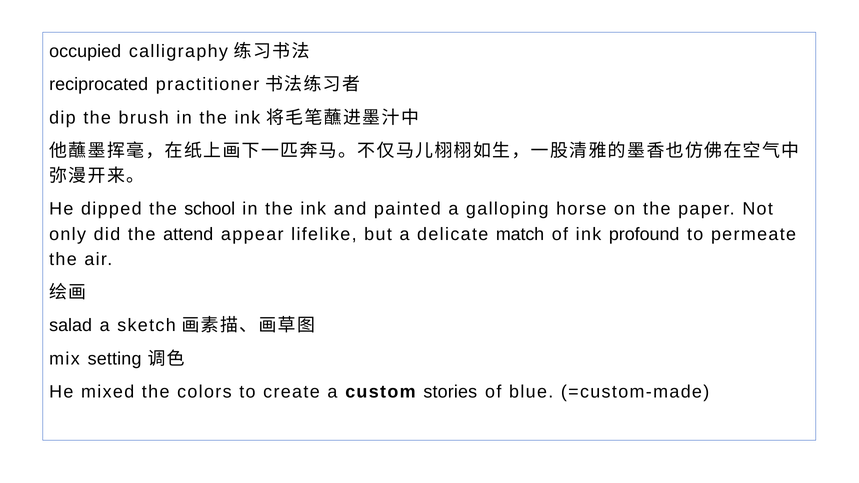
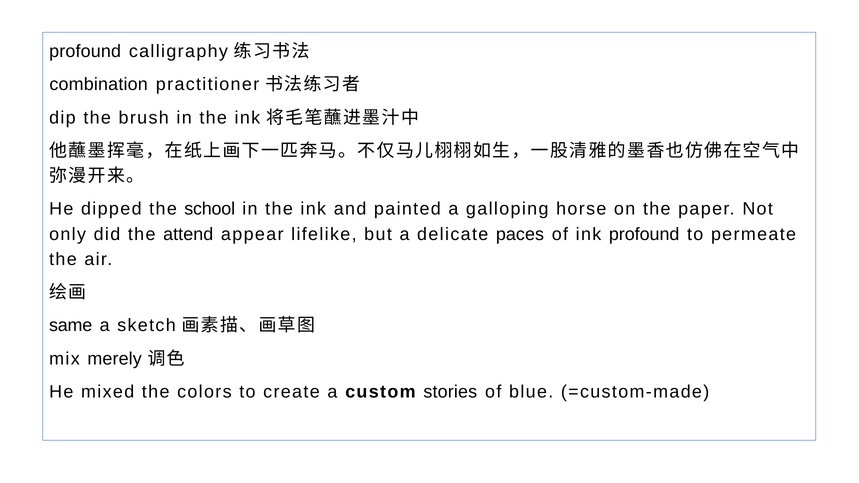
occupied at (85, 51): occupied -> profound
reciprocated: reciprocated -> combination
match: match -> paces
salad: salad -> same
setting: setting -> merely
